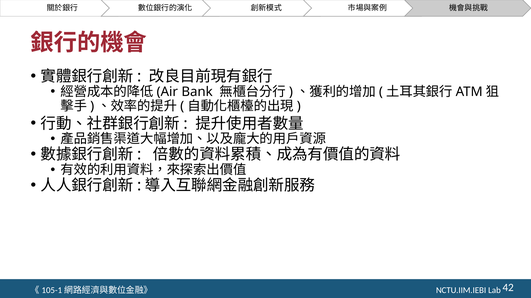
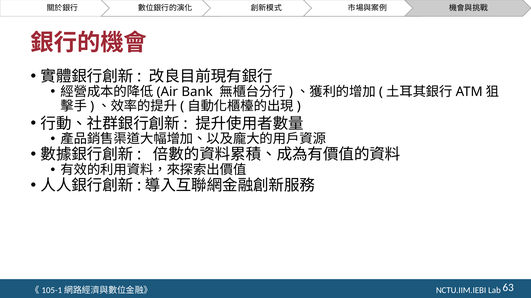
42: 42 -> 63
